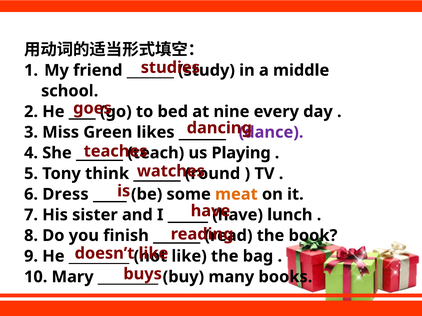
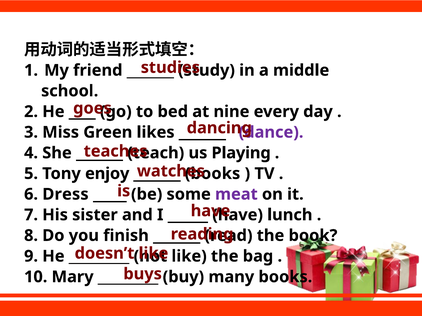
think: think -> enjoy
round at (213, 174): round -> books
meat colour: orange -> purple
